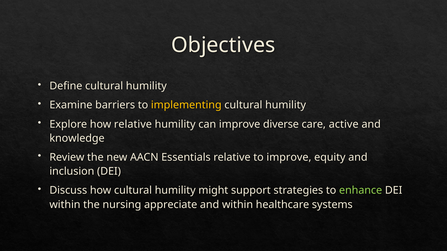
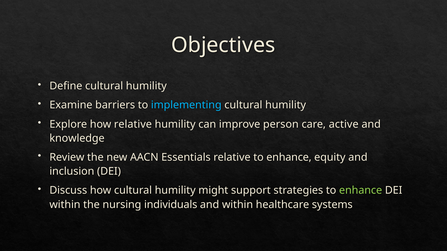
implementing colour: yellow -> light blue
diverse: diverse -> person
relative to improve: improve -> enhance
appreciate: appreciate -> individuals
